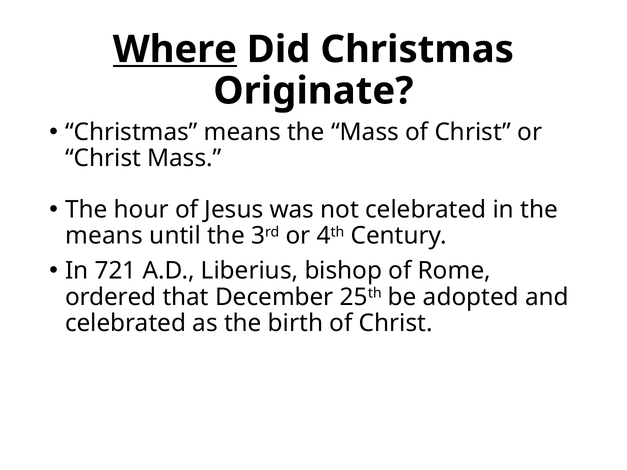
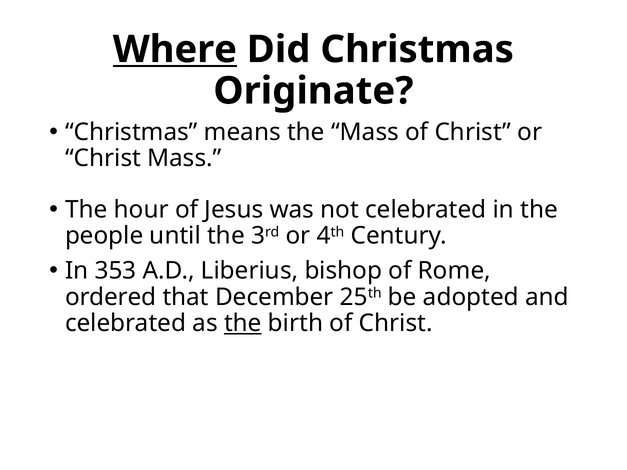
means at (104, 236): means -> people
721: 721 -> 353
the at (243, 323) underline: none -> present
